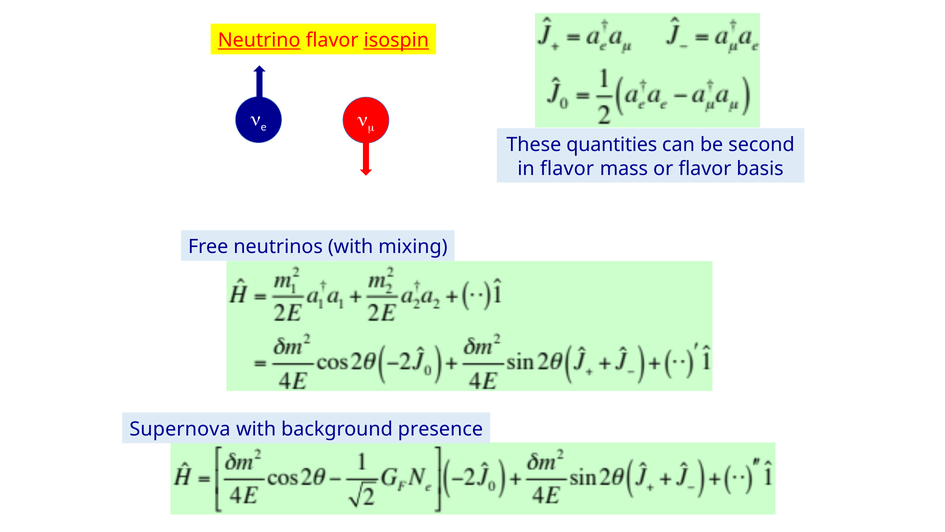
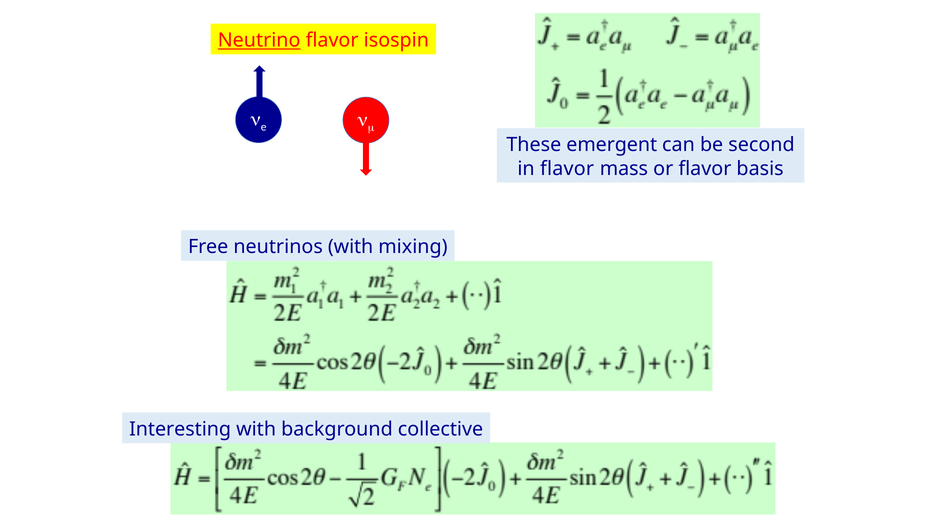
isospin underline: present -> none
quantities: quantities -> emergent
Supernova: Supernova -> Interesting
presence: presence -> collective
